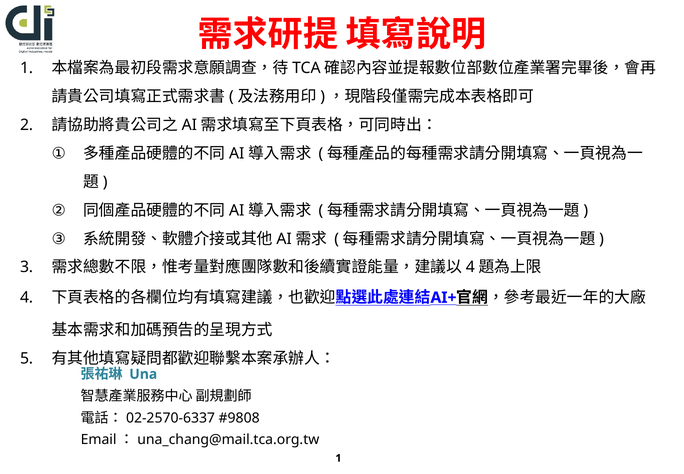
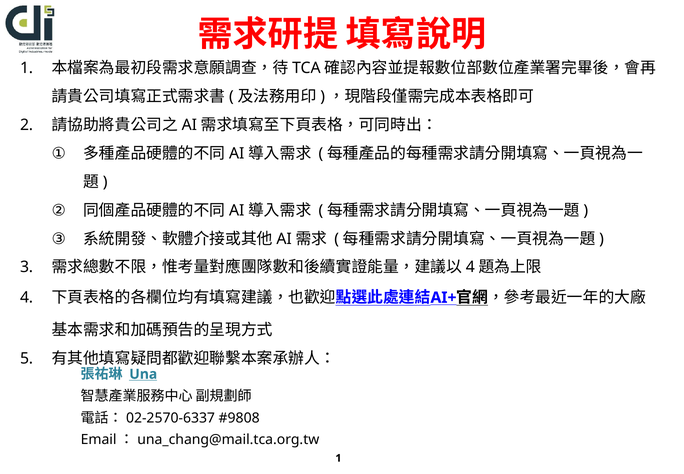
Una underline: none -> present
